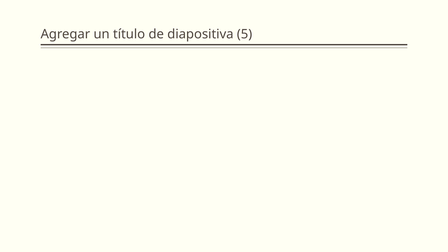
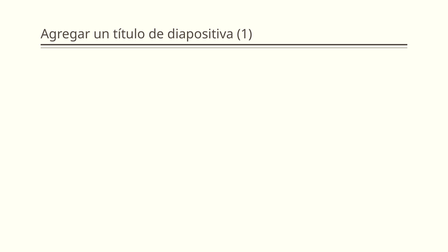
5: 5 -> 1
